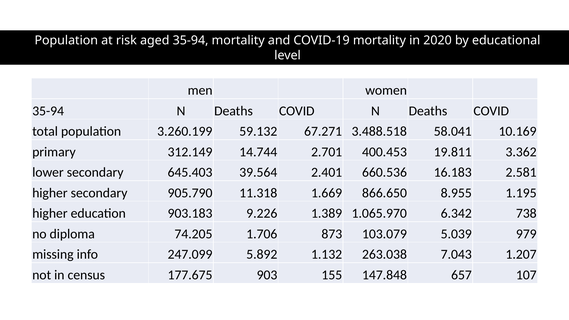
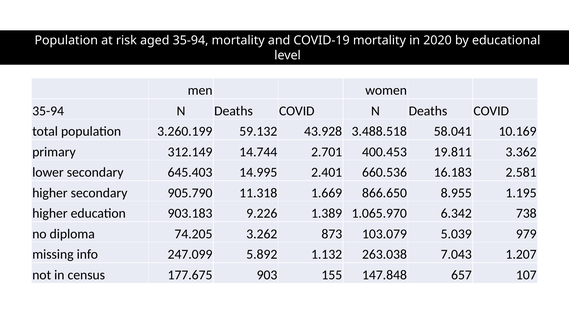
67.271: 67.271 -> 43.928
39.564: 39.564 -> 14.995
1.706: 1.706 -> 3.262
